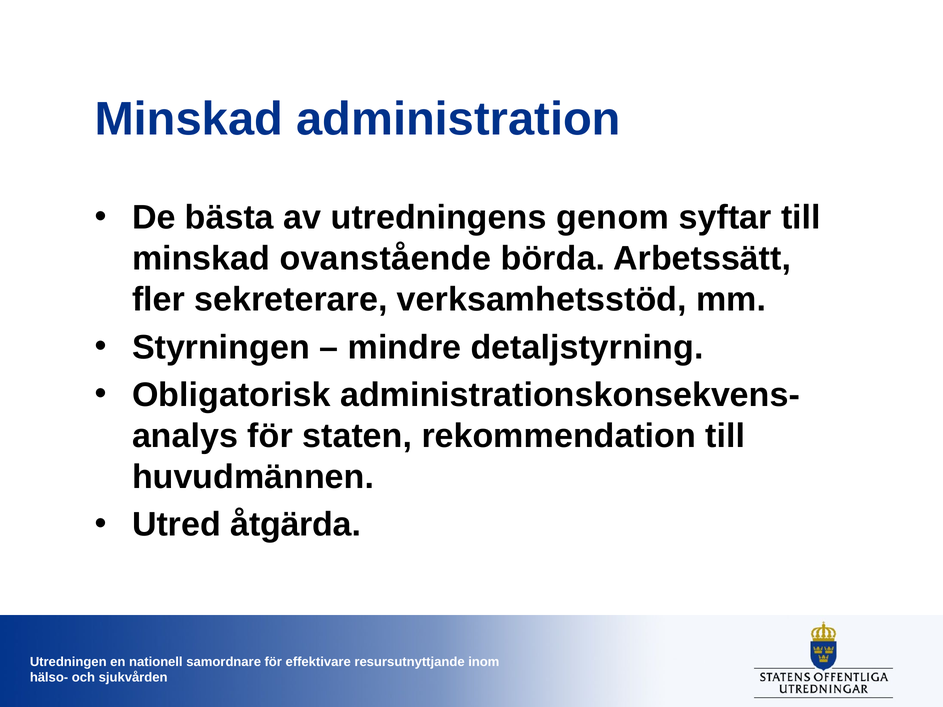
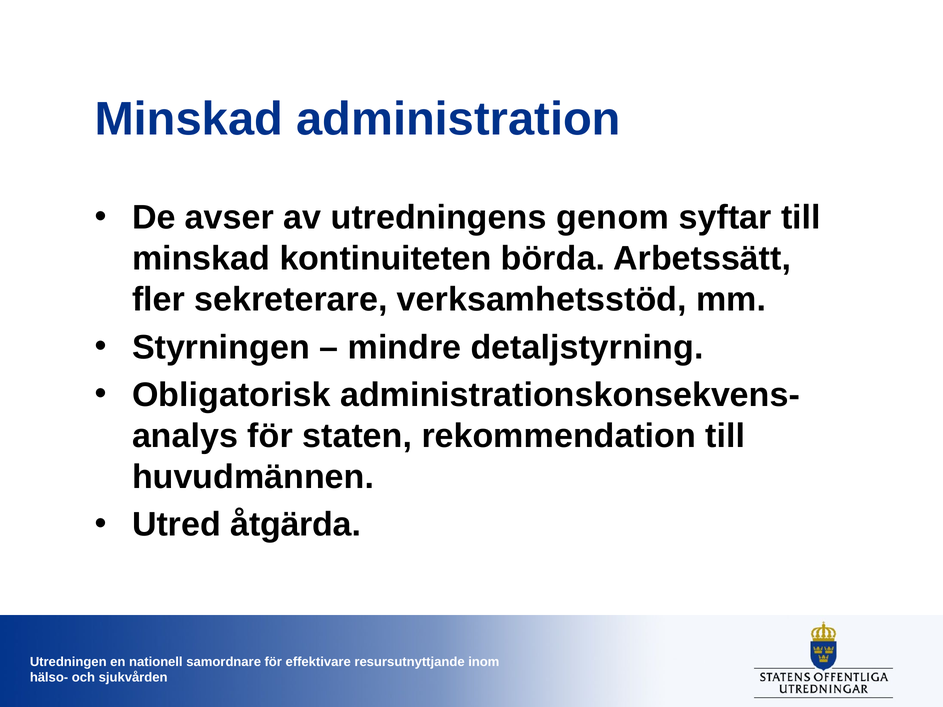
bästa: bästa -> avser
ovanstående: ovanstående -> kontinuiteten
